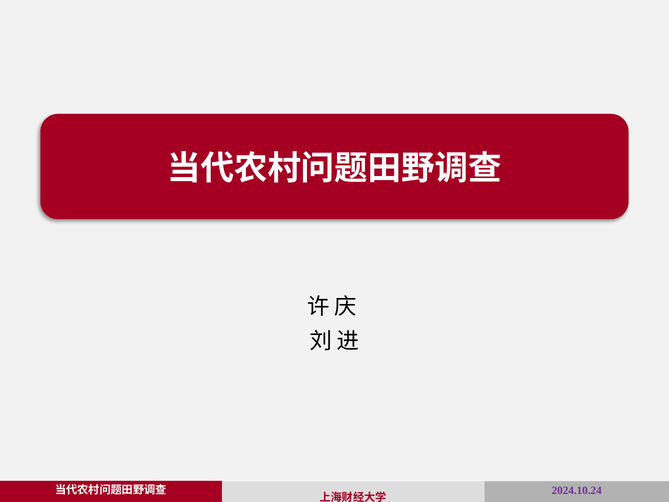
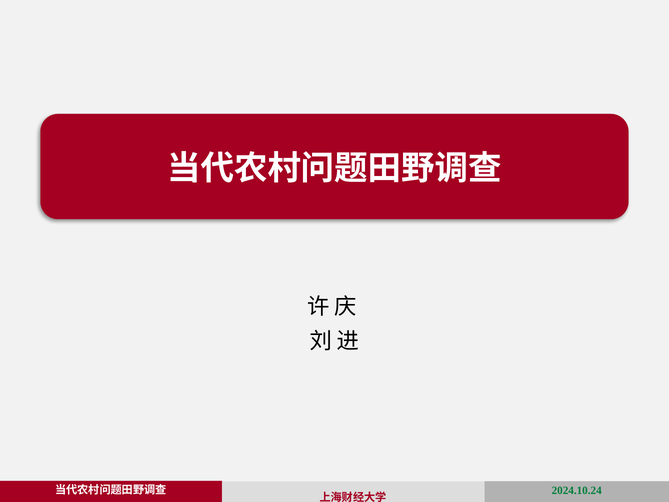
2024.10.24 colour: purple -> green
